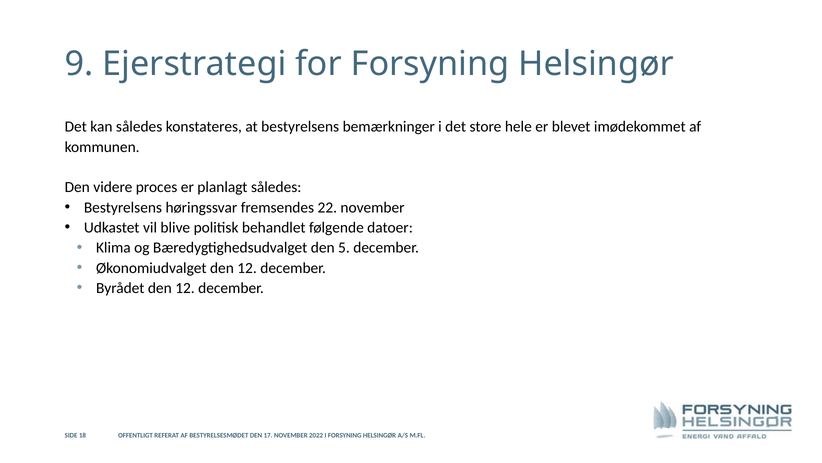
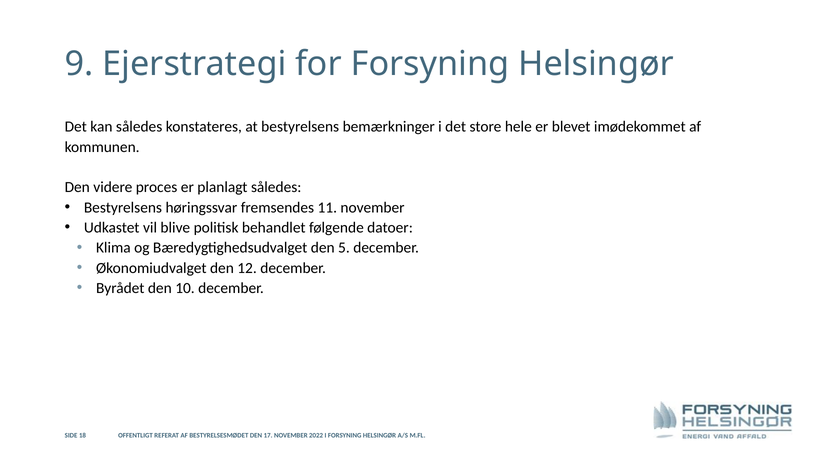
22: 22 -> 11
Byrådet den 12: 12 -> 10
